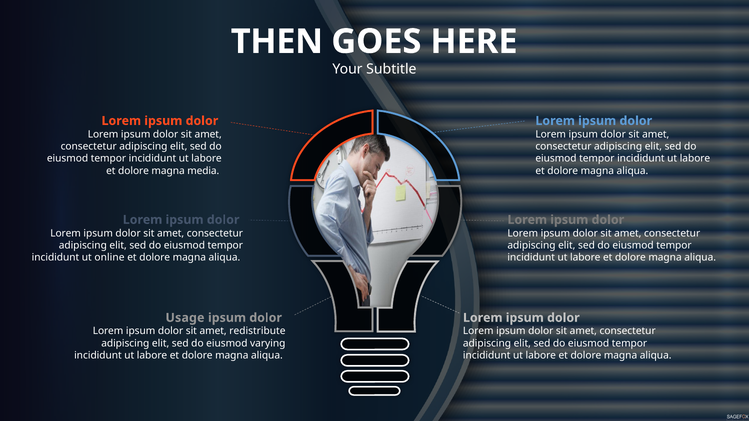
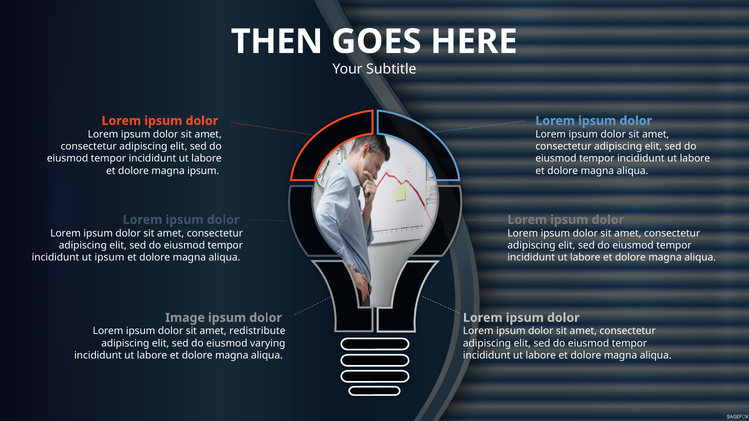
magna media: media -> ipsum
ut online: online -> ipsum
Usage: Usage -> Image
